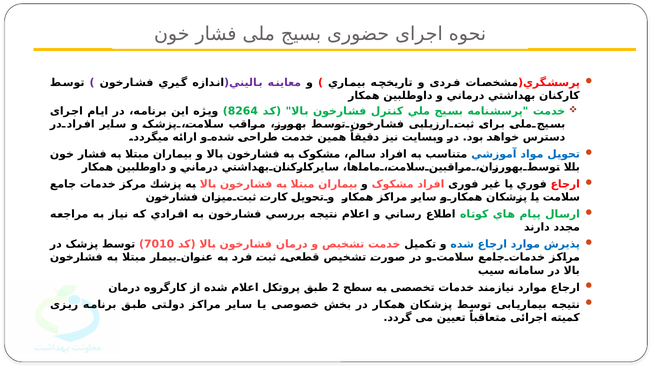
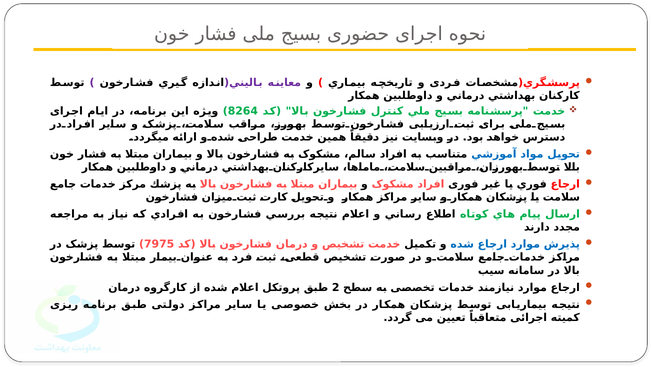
7010: 7010 -> 7975
